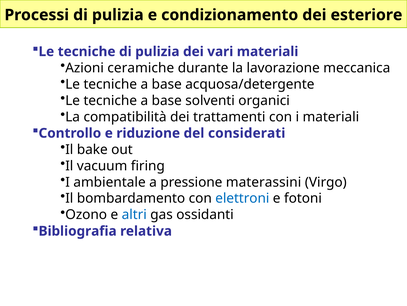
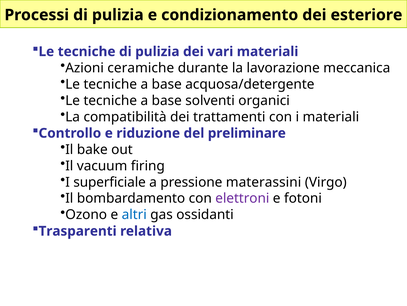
considerati: considerati -> preliminare
ambientale: ambientale -> superficiale
elettroni colour: blue -> purple
Bibliografia: Bibliografia -> Trasparenti
